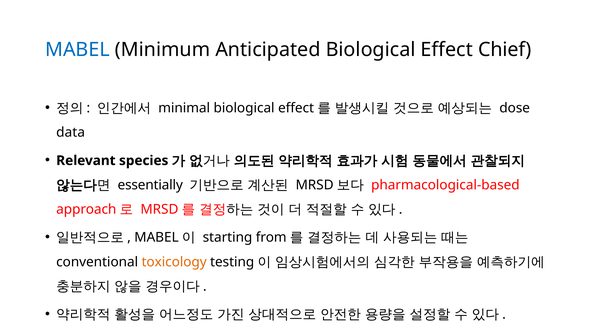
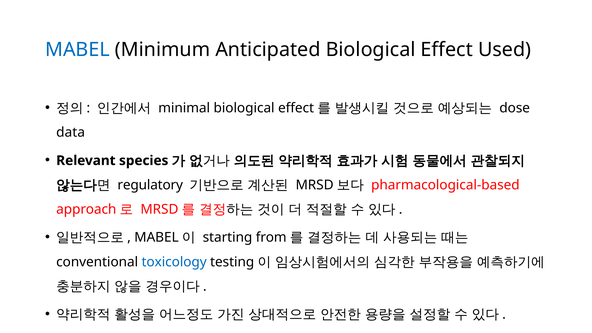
Chief: Chief -> Used
essentially: essentially -> regulatory
toxicology colour: orange -> blue
